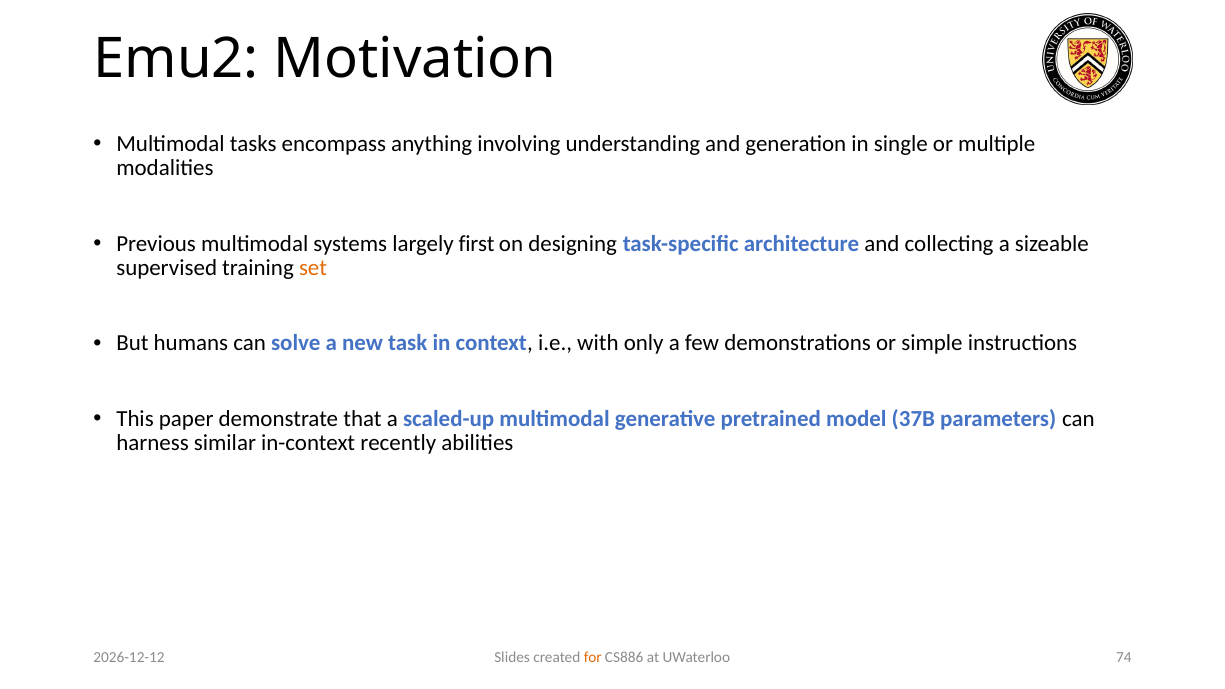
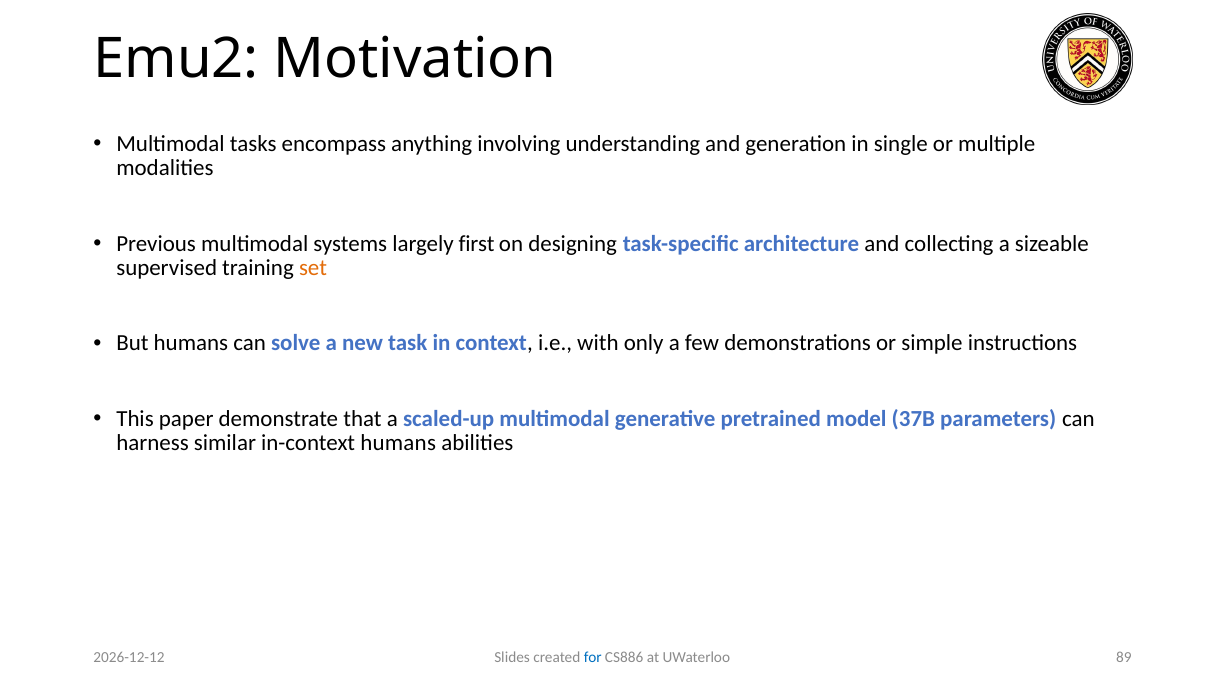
in-context recently: recently -> humans
for colour: orange -> blue
74: 74 -> 89
